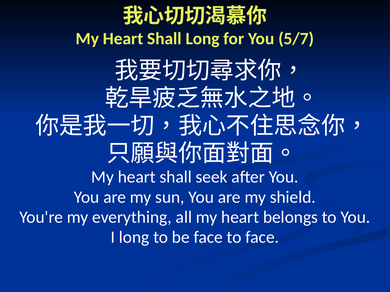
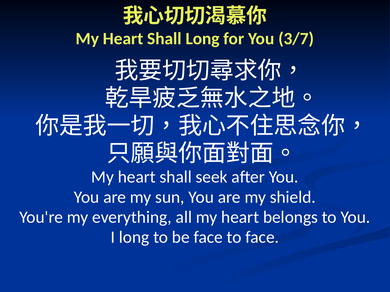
5/7: 5/7 -> 3/7
